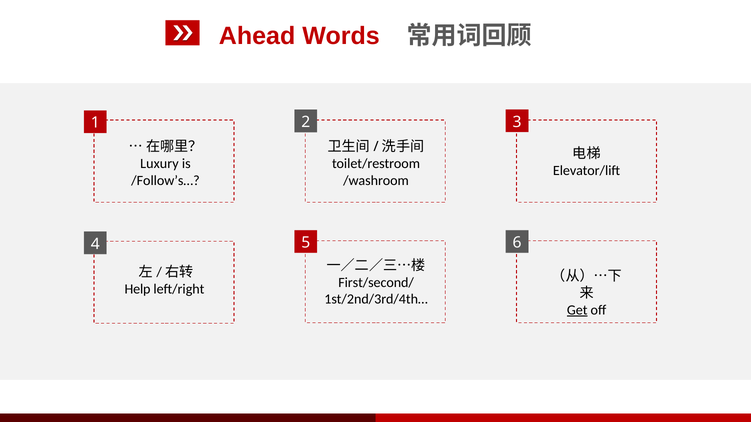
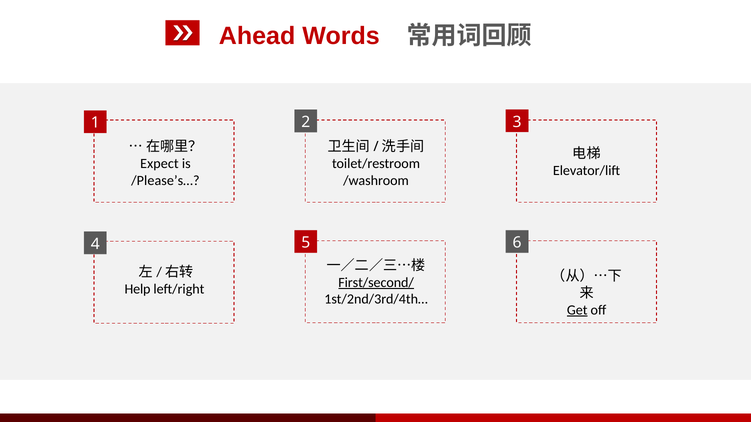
Luxury: Luxury -> Expect
/Follow’s…: /Follow’s… -> /Please’s…
First/second/ underline: none -> present
